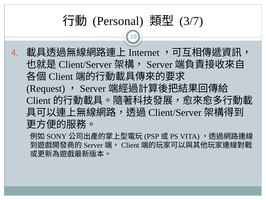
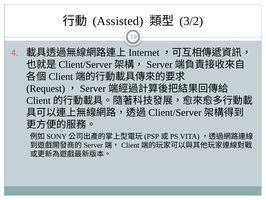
Personal: Personal -> Assisted
3/7: 3/7 -> 3/2
